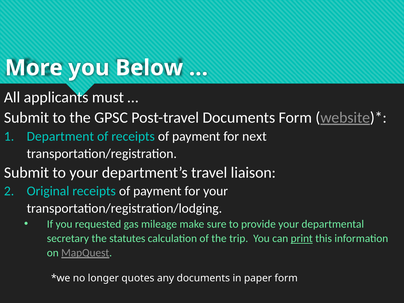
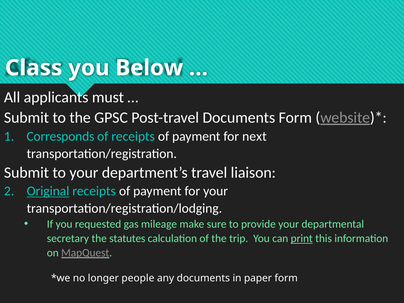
More: More -> Class
Department: Department -> Corresponds
Original underline: none -> present
quotes: quotes -> people
